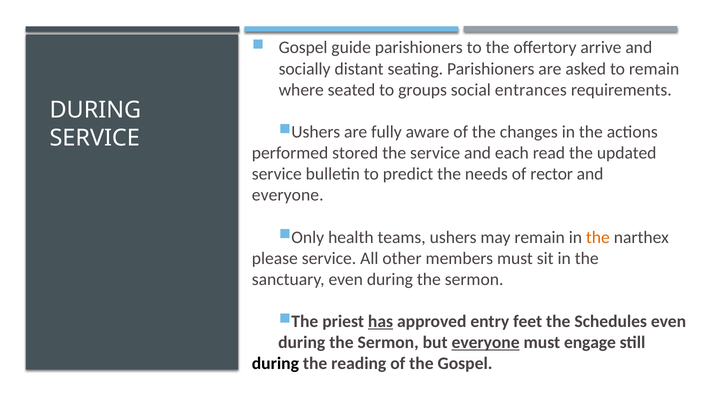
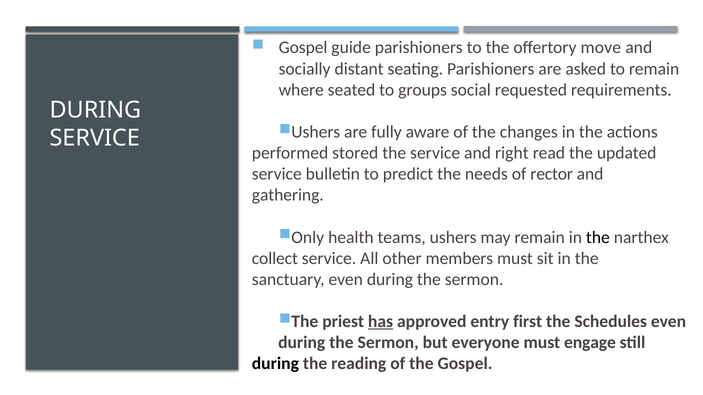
arrive: arrive -> move
entrances: entrances -> requested
each: each -> right
everyone at (288, 195): everyone -> gathering
the at (598, 238) colour: orange -> black
please: please -> collect
feet: feet -> first
everyone at (486, 343) underline: present -> none
